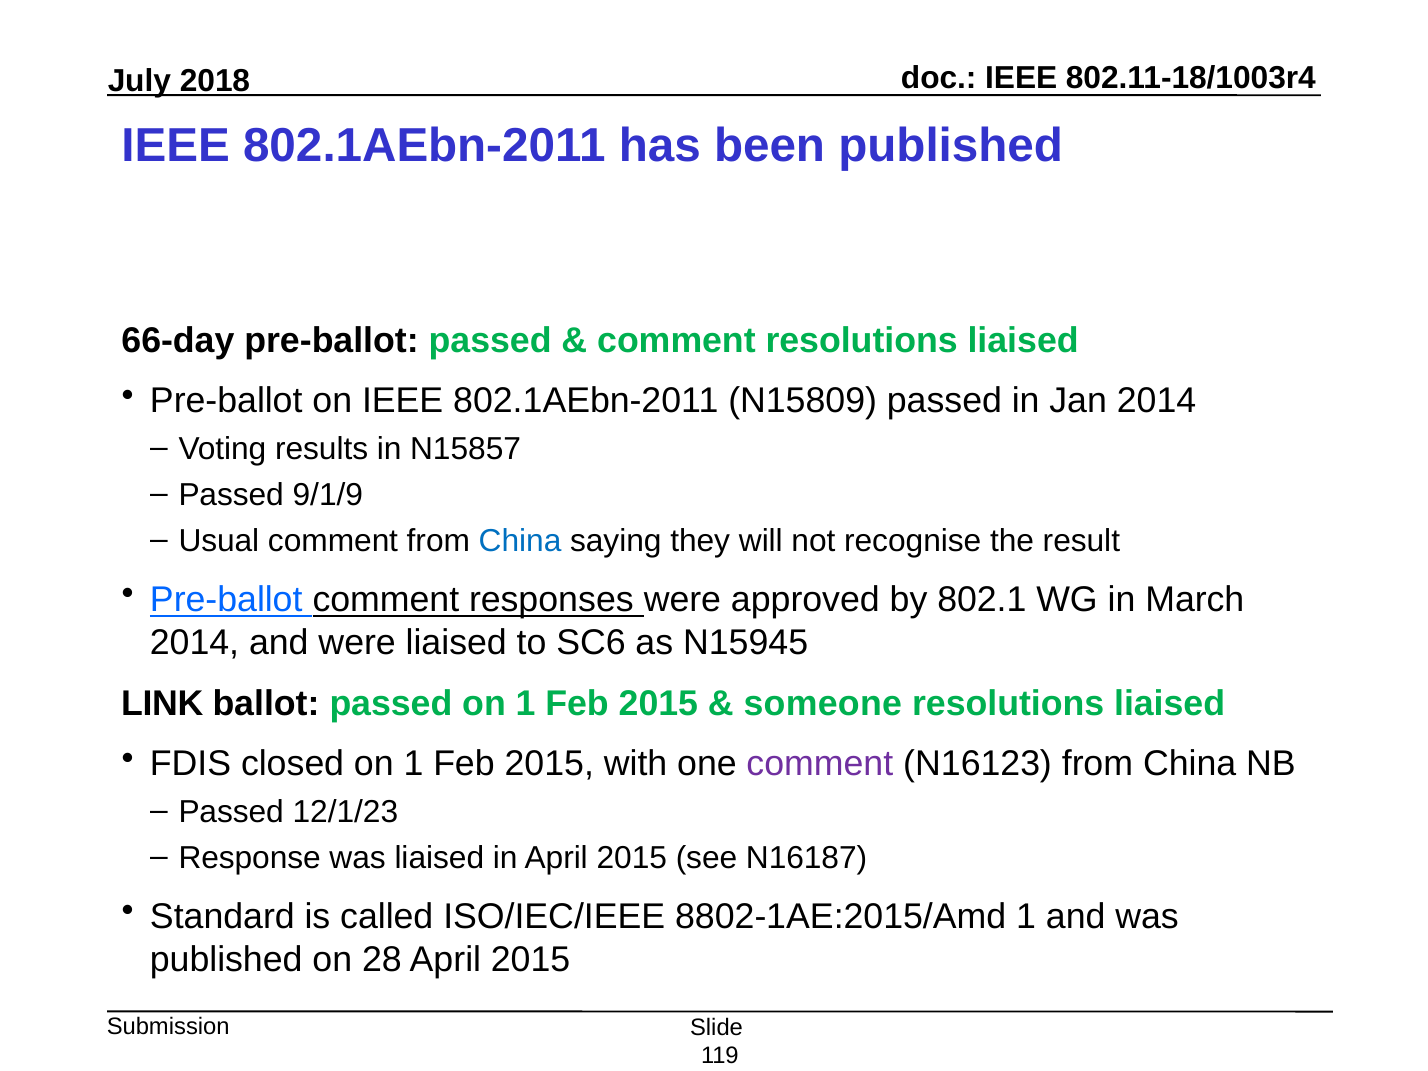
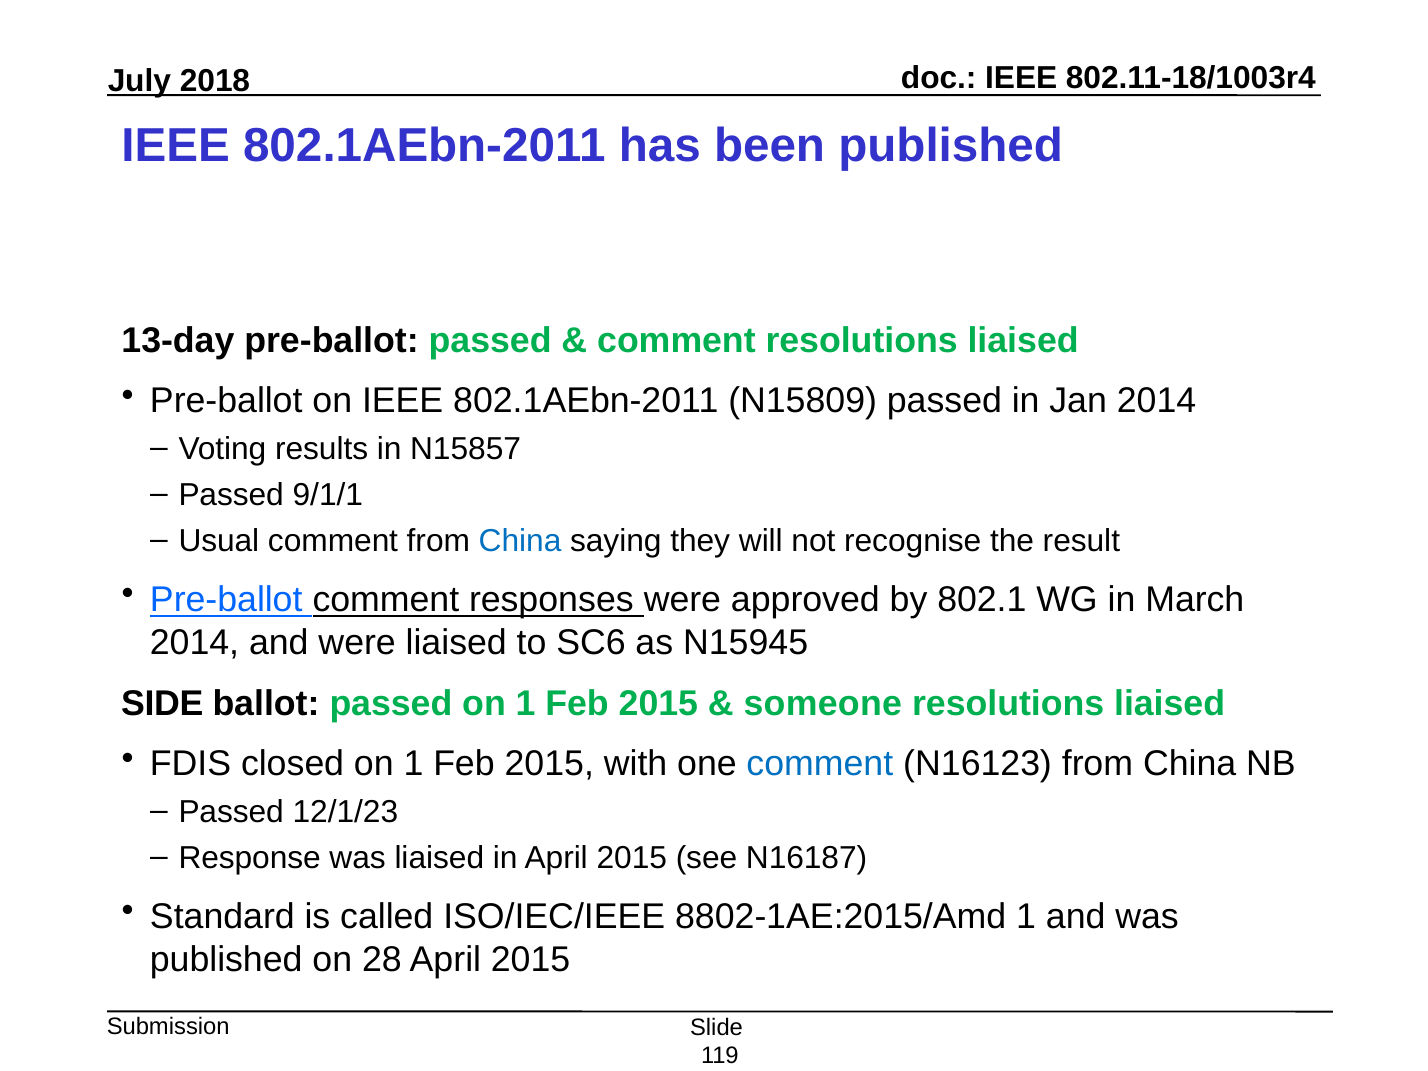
66-day: 66-day -> 13-day
9/1/9: 9/1/9 -> 9/1/1
LINK: LINK -> SIDE
comment at (820, 764) colour: purple -> blue
